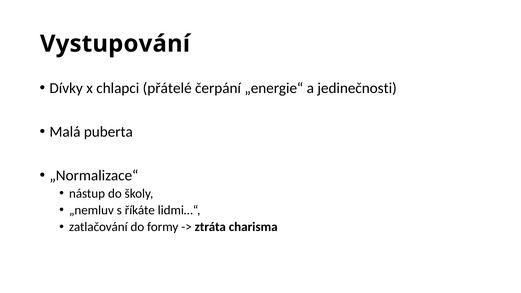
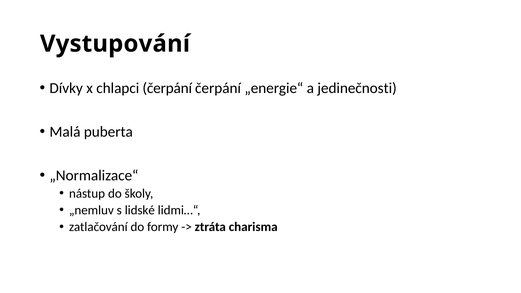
chlapci přátelé: přátelé -> čerpání
říkáte: říkáte -> lidské
